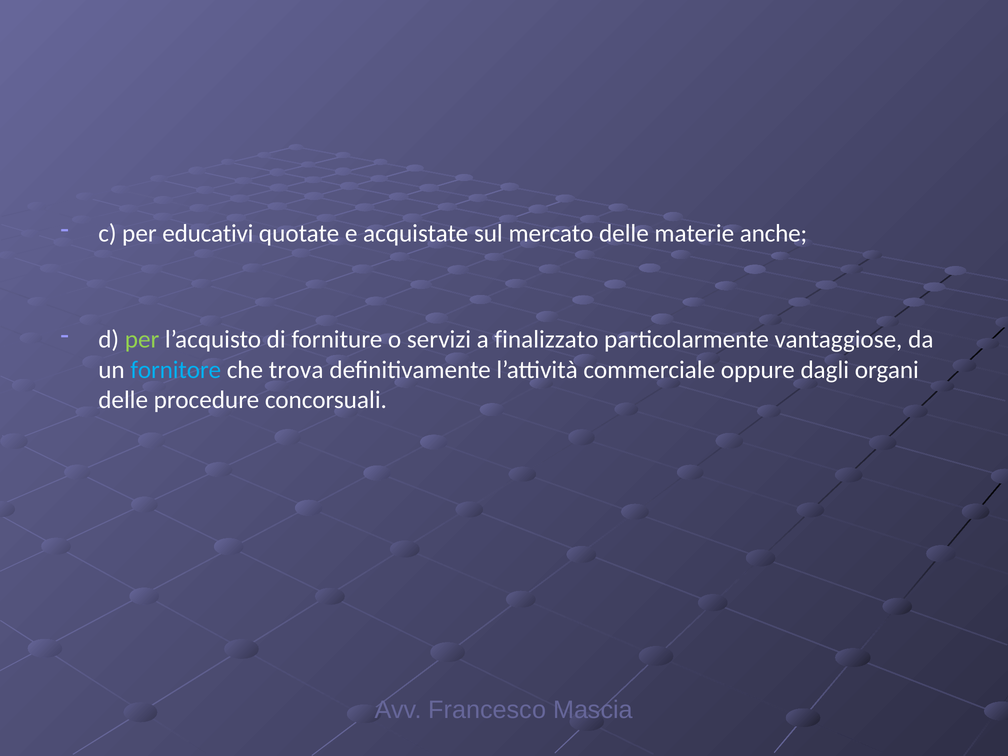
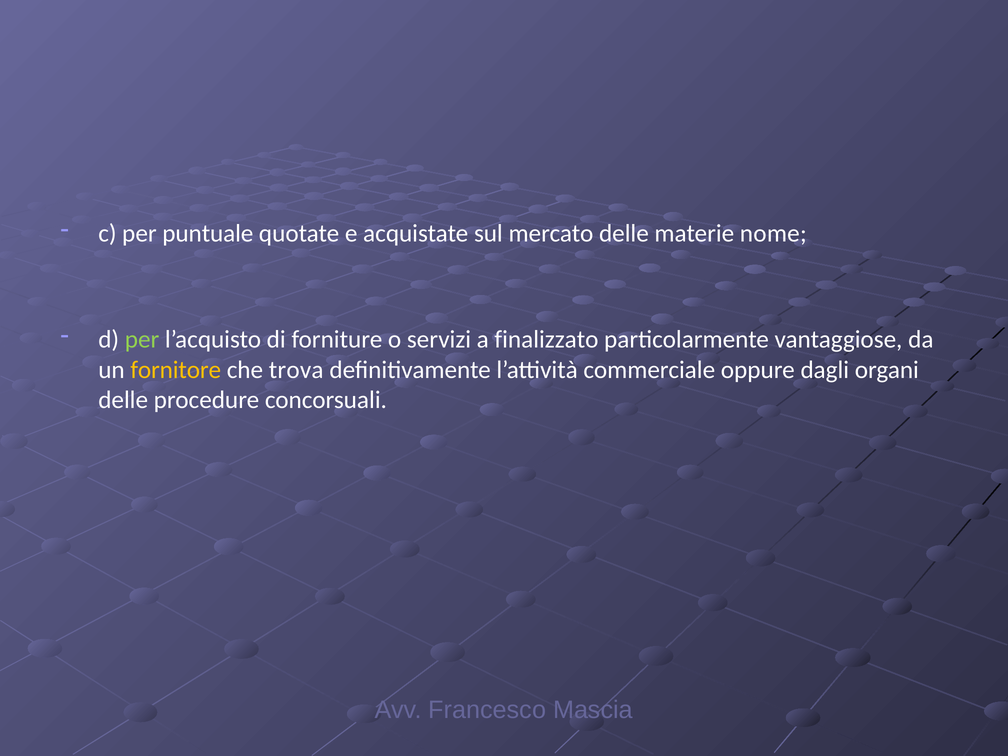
educativi: educativi -> puntuale
anche: anche -> nome
fornitore colour: light blue -> yellow
